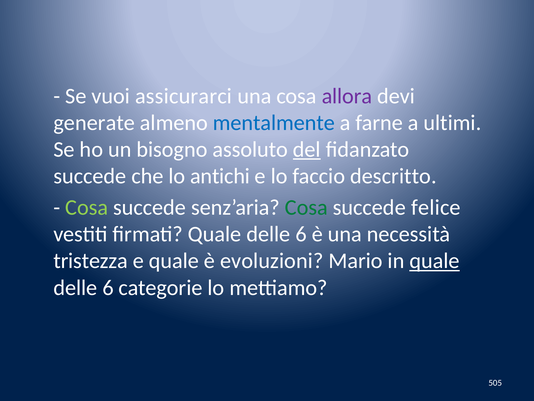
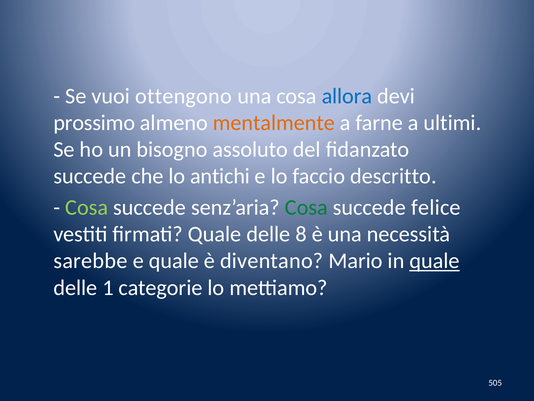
assicurarci: assicurarci -> ottengono
allora colour: purple -> blue
generate: generate -> prossimo
mentalmente colour: blue -> orange
del underline: present -> none
firmati Quale delle 6: 6 -> 8
tristezza: tristezza -> sarebbe
evoluzioni: evoluzioni -> diventano
6 at (108, 287): 6 -> 1
